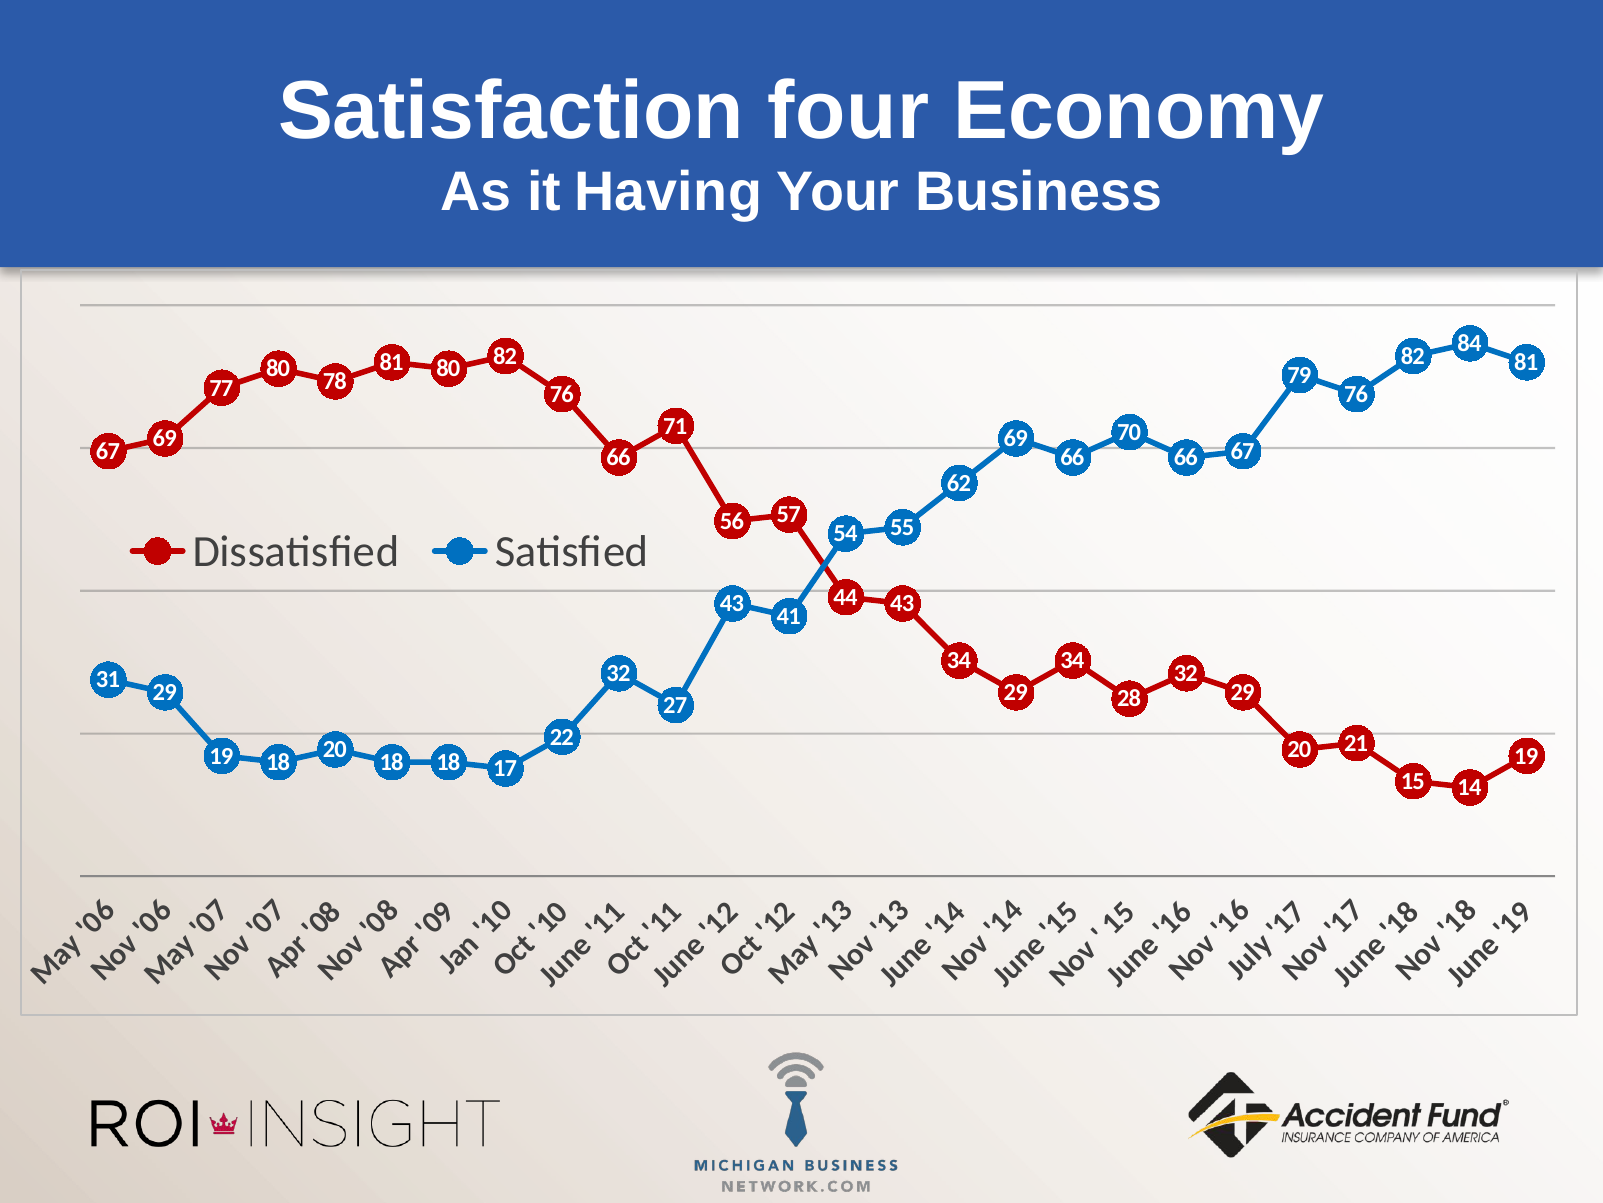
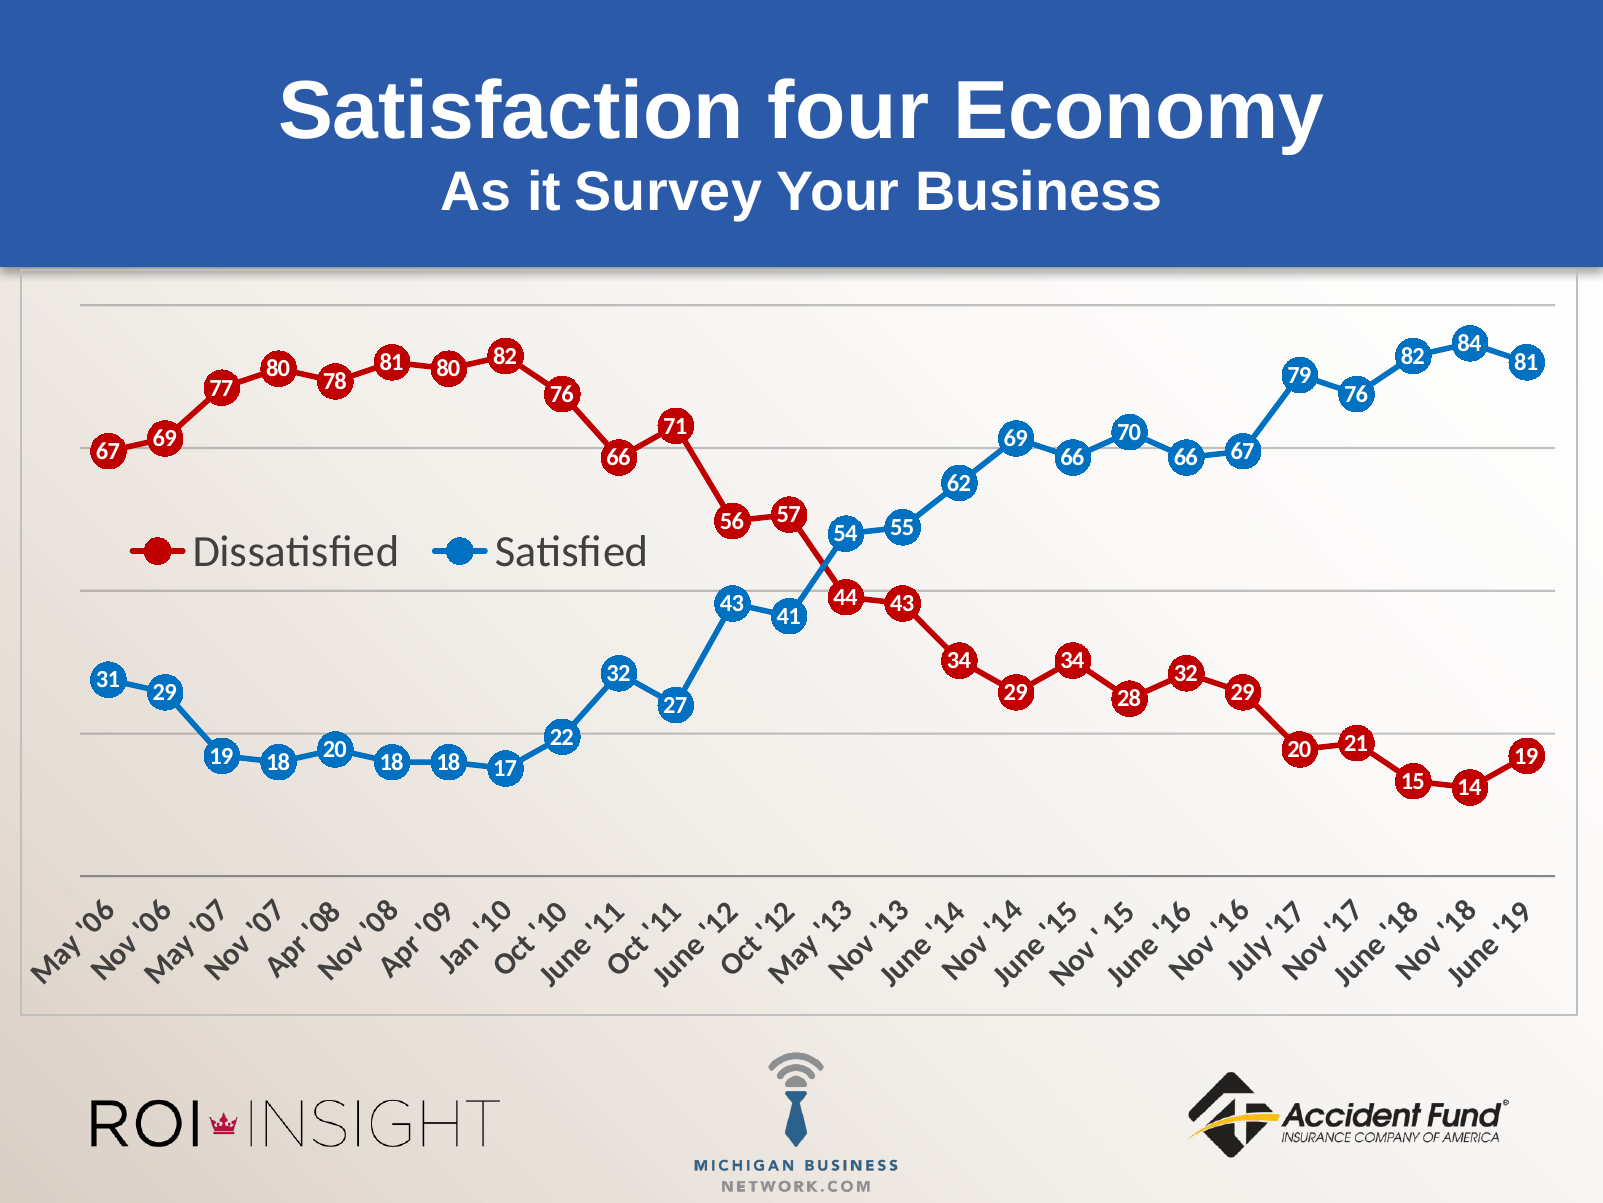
Having: Having -> Survey
